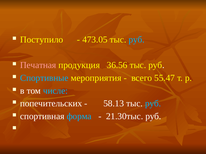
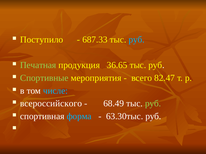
473.05: 473.05 -> 687.33
Печатная colour: pink -> light green
36.56: 36.56 -> 36.65
Спортивные colour: light blue -> light green
55.47: 55.47 -> 82.47
попечительских: попечительских -> всероссийского
58.13: 58.13 -> 68.49
руб at (153, 104) colour: light blue -> light green
21.30тыс: 21.30тыс -> 63.30тыс
